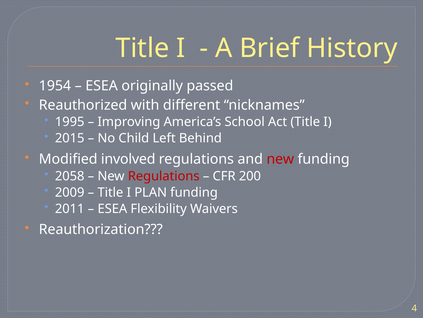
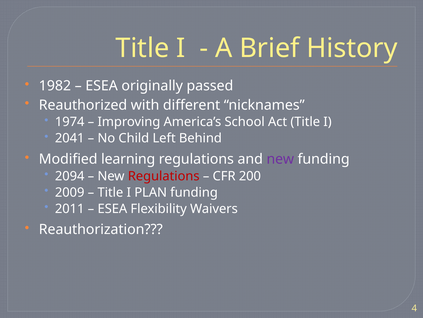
1954: 1954 -> 1982
1995: 1995 -> 1974
2015: 2015 -> 2041
involved: involved -> learning
new at (280, 159) colour: red -> purple
2058: 2058 -> 2094
